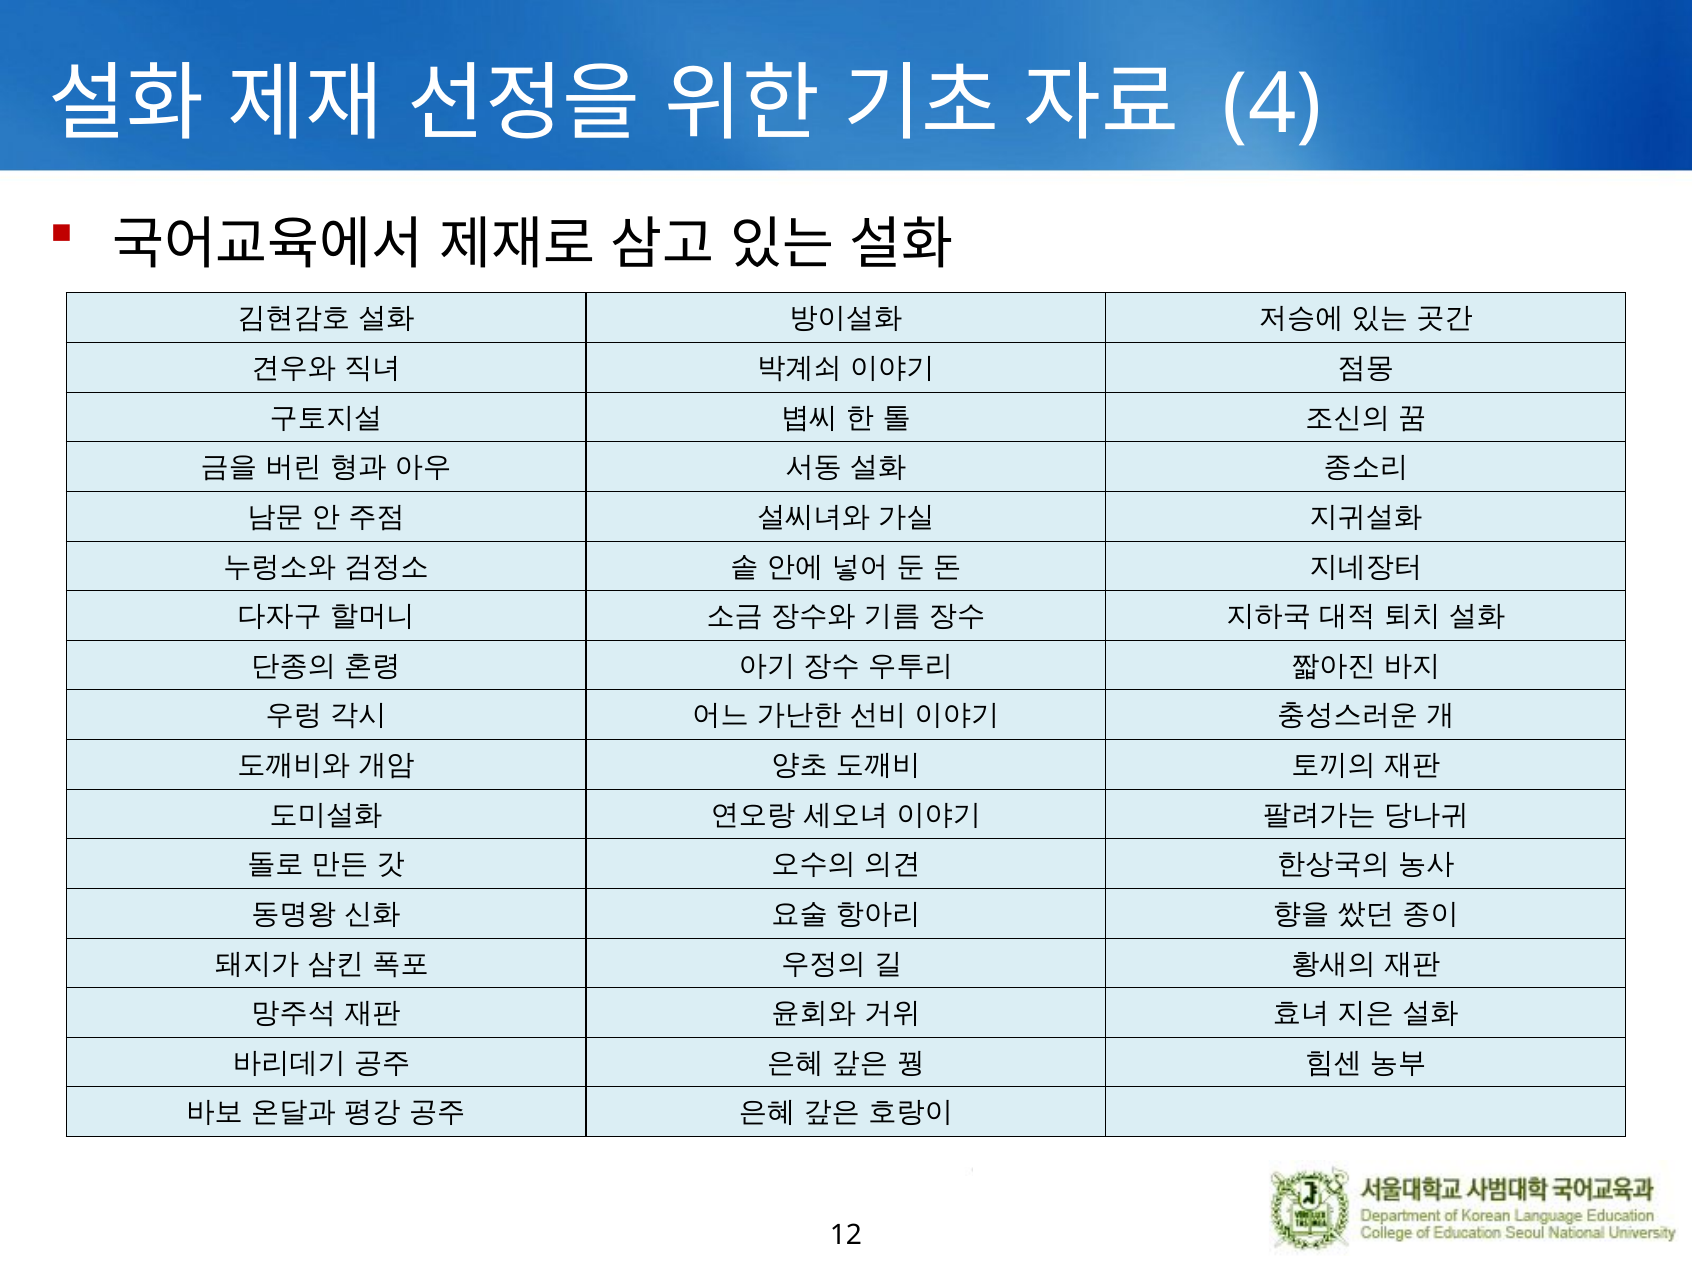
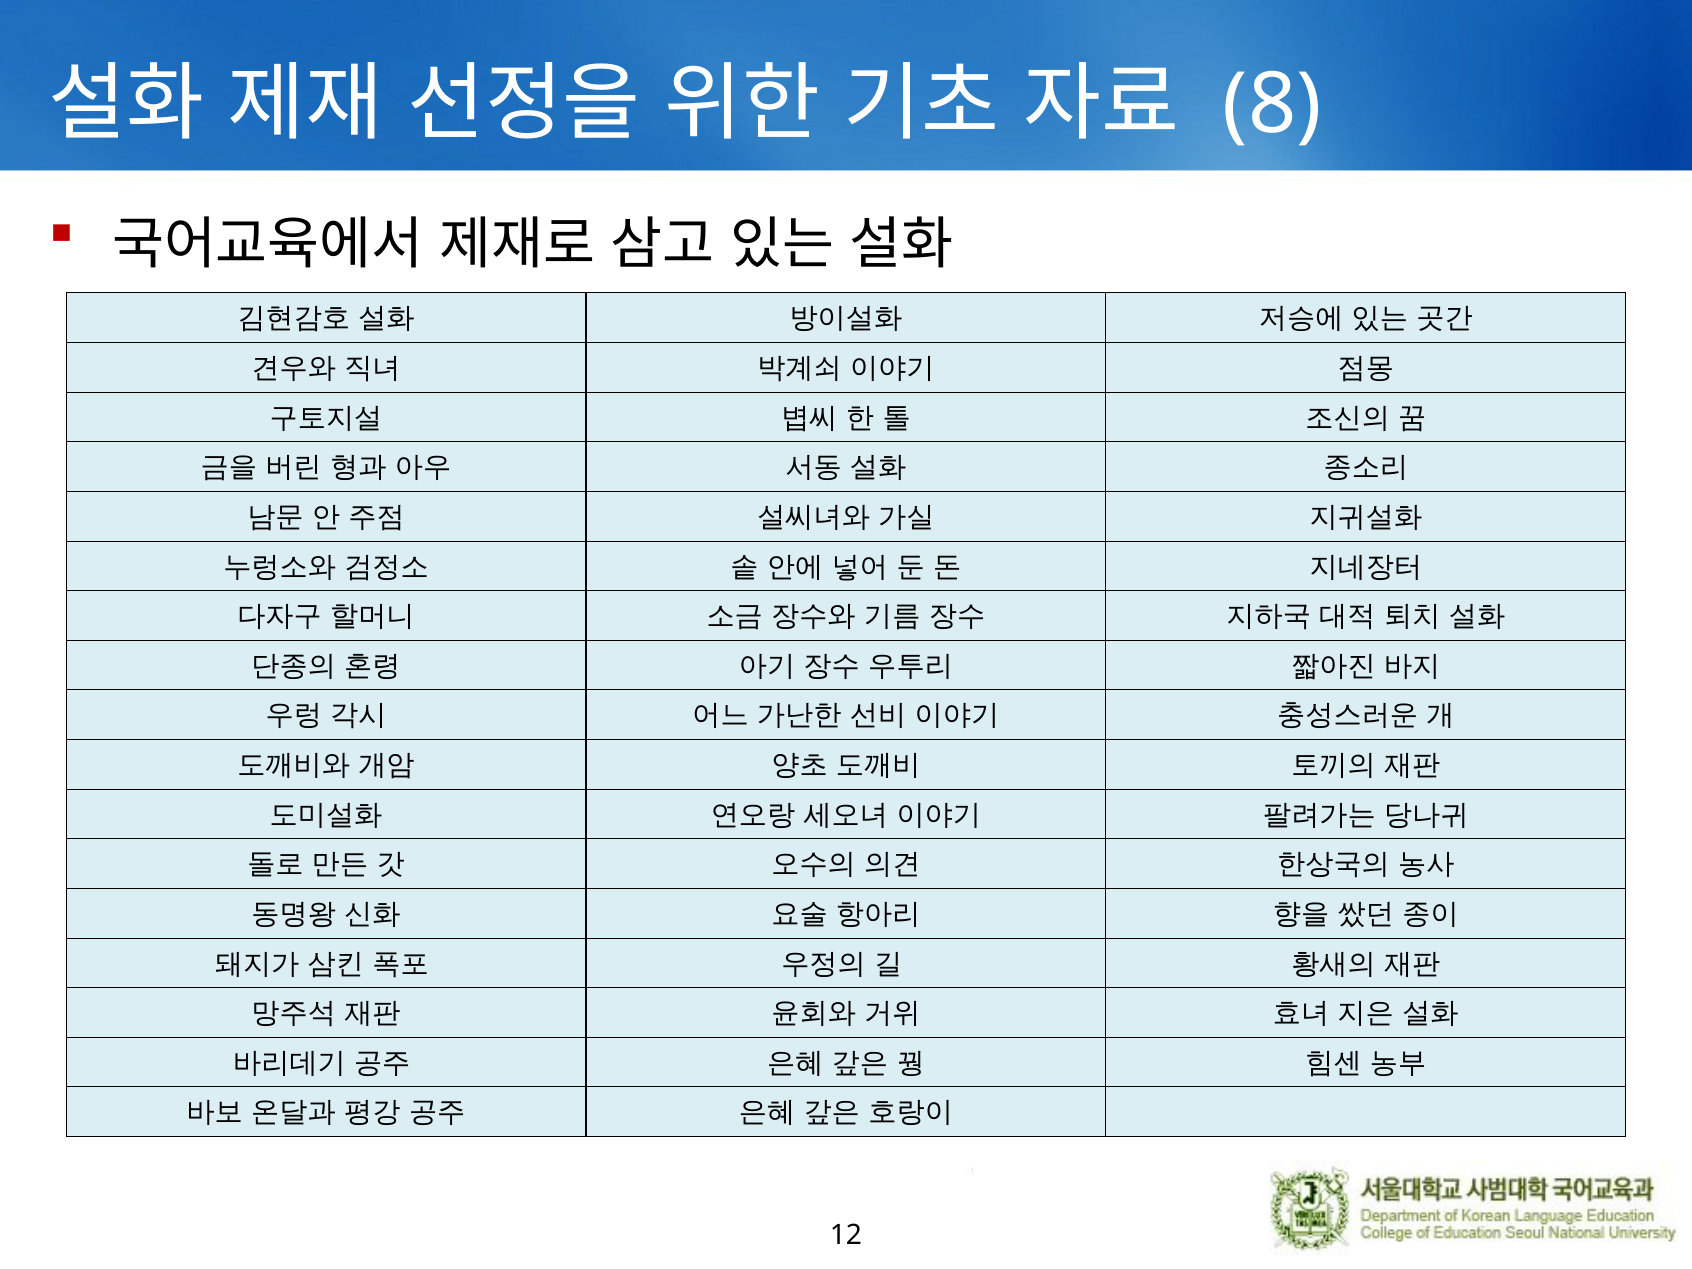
4: 4 -> 8
